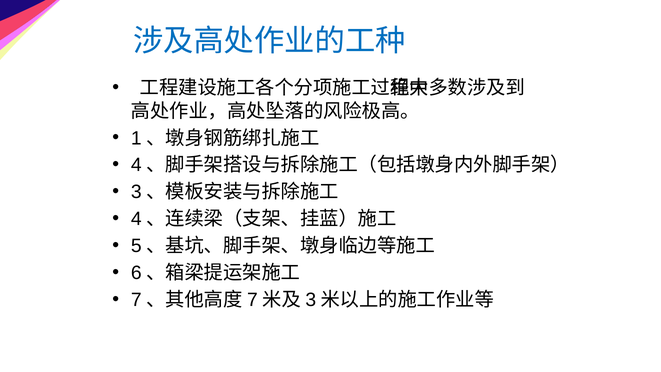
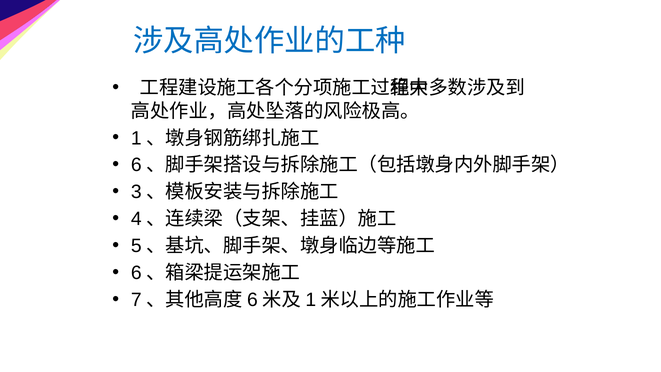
4 at (136, 165): 4 -> 6
7 at (252, 300): 7 -> 6
3 at (311, 300): 3 -> 1
